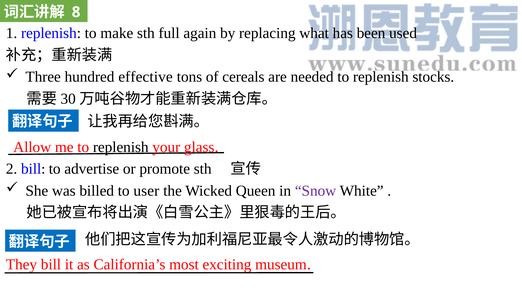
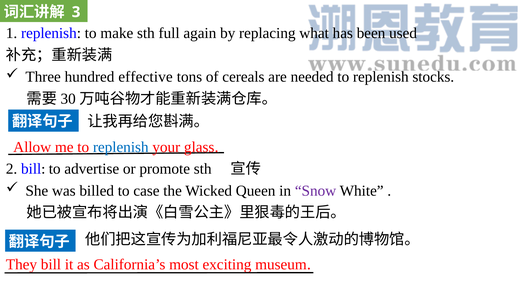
8: 8 -> 3
replenish at (121, 148) colour: black -> blue
user: user -> case
